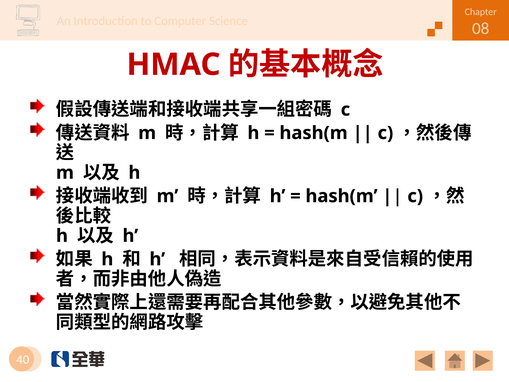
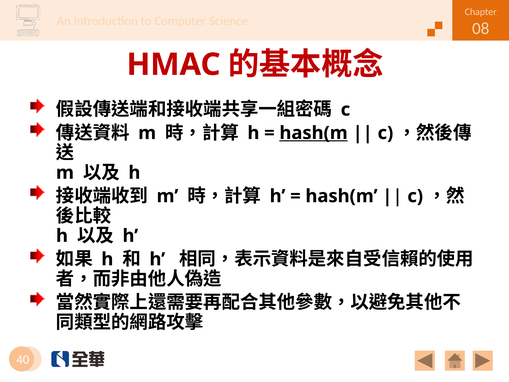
hash(m at (314, 133) underline: none -> present
